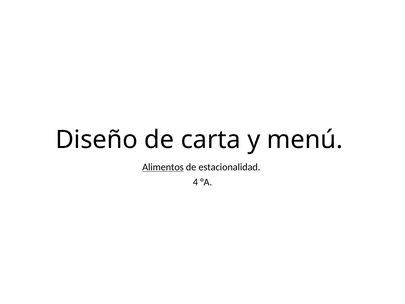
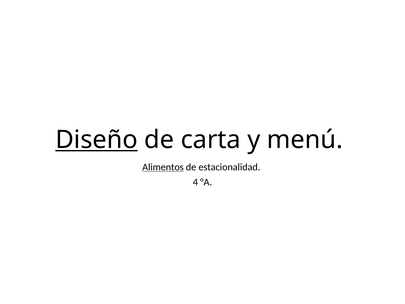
Diseño underline: none -> present
